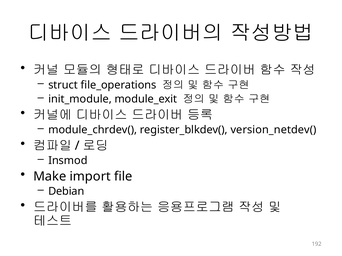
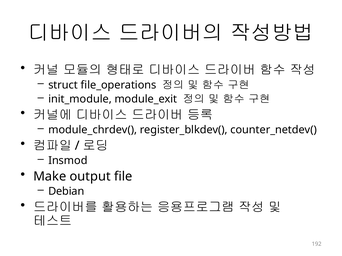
version_netdev(: version_netdev( -> counter_netdev(
import: import -> output
